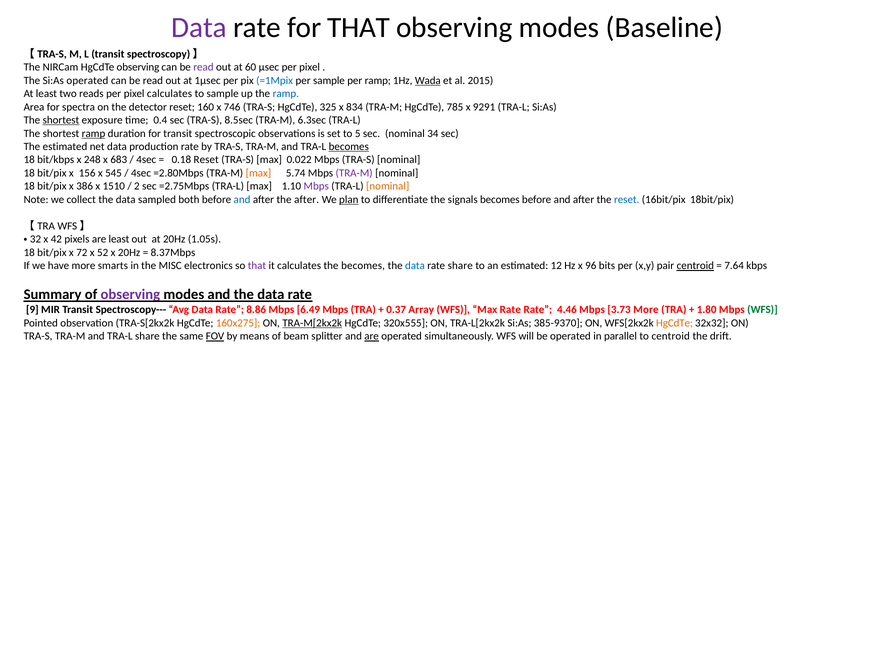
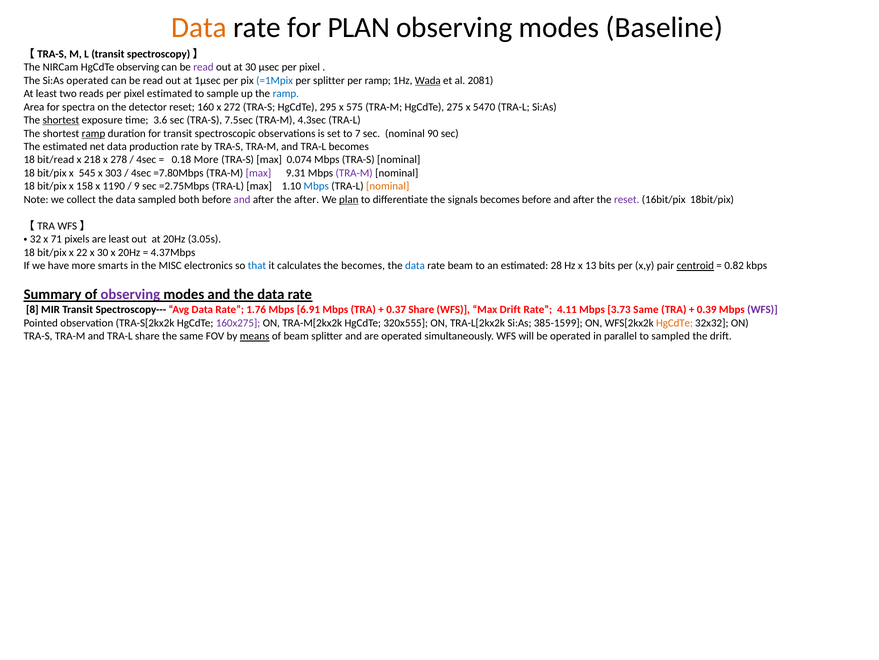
Data at (199, 27) colour: purple -> orange
for THAT: THAT -> PLAN
at 60: 60 -> 30
per sample: sample -> splitter
2015: 2015 -> 2081
pixel calculates: calculates -> estimated
746: 746 -> 272
325: 325 -> 295
834: 834 -> 575
785: 785 -> 275
9291: 9291 -> 5470
0.4: 0.4 -> 3.6
8.5sec: 8.5sec -> 7.5sec
6.3sec: 6.3sec -> 4.3sec
5: 5 -> 7
34: 34 -> 90
becomes at (349, 146) underline: present -> none
bit/kbps: bit/kbps -> bit/read
248: 248 -> 218
683: 683 -> 278
0.18 Reset: Reset -> More
0.022: 0.022 -> 0.074
156: 156 -> 545
545: 545 -> 303
=2.80Mbps: =2.80Mbps -> =7.80Mbps
max at (258, 173) colour: orange -> purple
5.74: 5.74 -> 9.31
386: 386 -> 158
1510: 1510 -> 1190
2: 2 -> 9
Mbps at (316, 186) colour: purple -> blue
and at (242, 199) colour: blue -> purple
reset at (627, 199) colour: blue -> purple
42: 42 -> 71
1.05s: 1.05s -> 3.05s
72: 72 -> 22
x 52: 52 -> 30
8.37Mbps: 8.37Mbps -> 4.37Mbps
that at (257, 265) colour: purple -> blue
rate share: share -> beam
12: 12 -> 28
96: 96 -> 13
7.64: 7.64 -> 0.82
9: 9 -> 8
8.86: 8.86 -> 1.76
6.49: 6.49 -> 6.91
0.37 Array: Array -> Share
Max Rate: Rate -> Drift
4.46: 4.46 -> 4.11
3.73 More: More -> Same
1.80: 1.80 -> 0.39
WFS at (762, 309) colour: green -> purple
160x275 colour: orange -> purple
TRA-M[2kx2k underline: present -> none
385-9370: 385-9370 -> 385-1599
FOV underline: present -> none
means underline: none -> present
are at (372, 336) underline: present -> none
to centroid: centroid -> sampled
